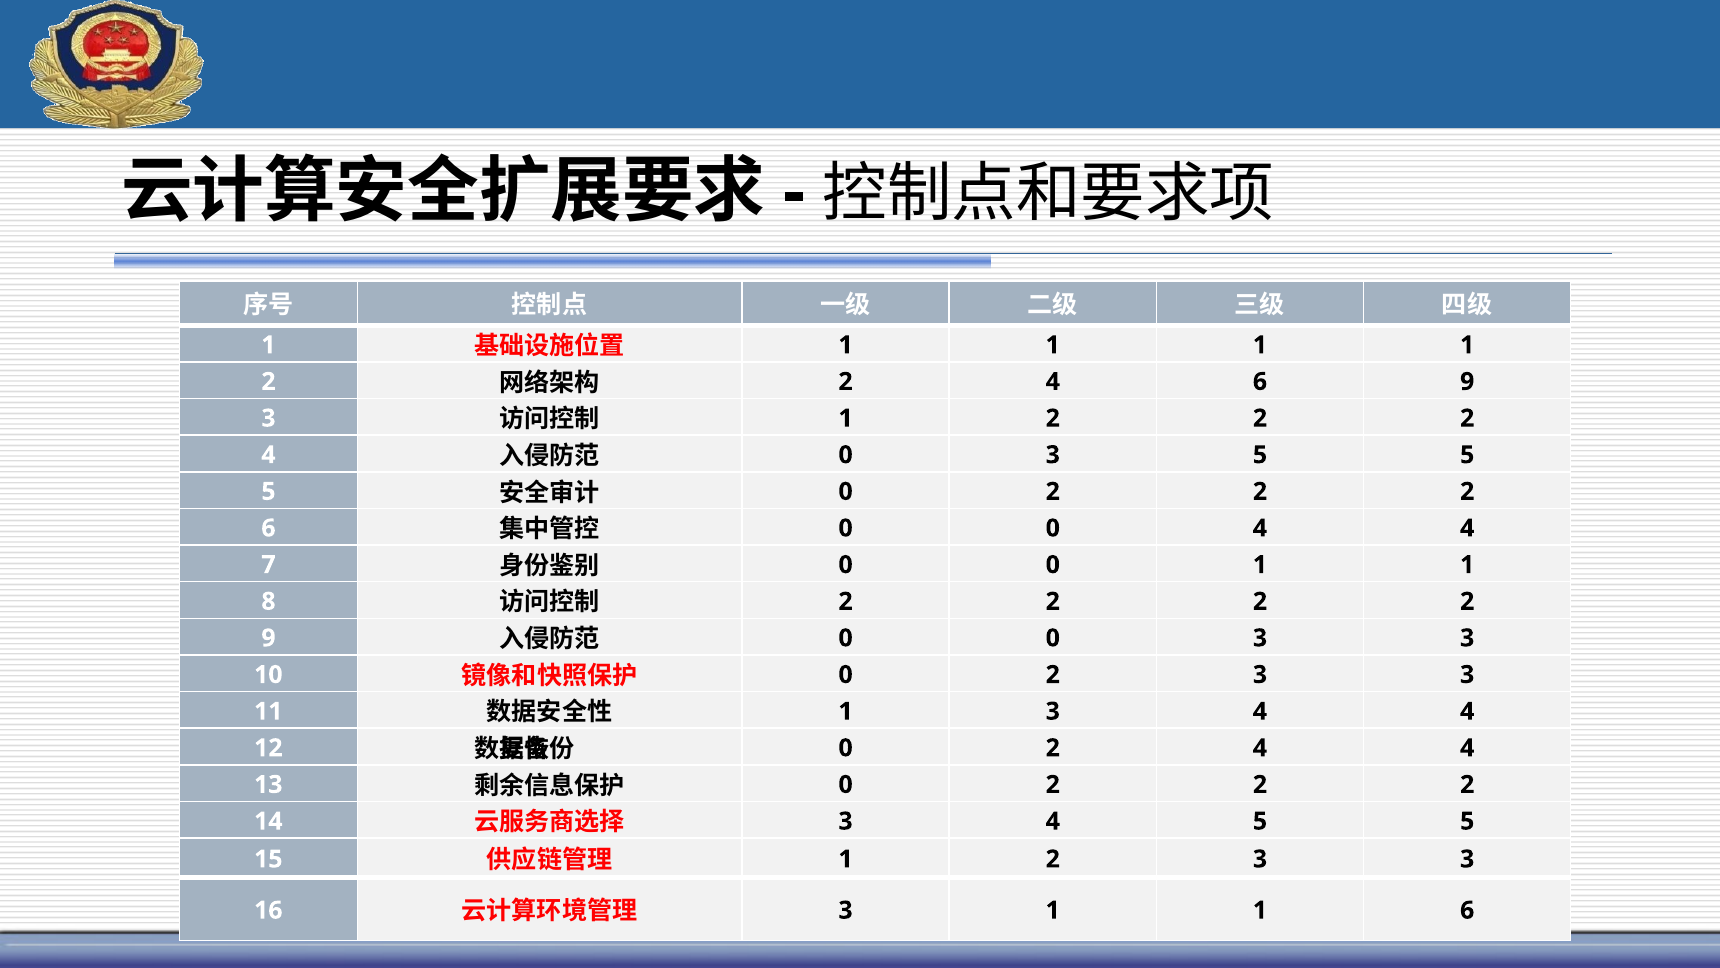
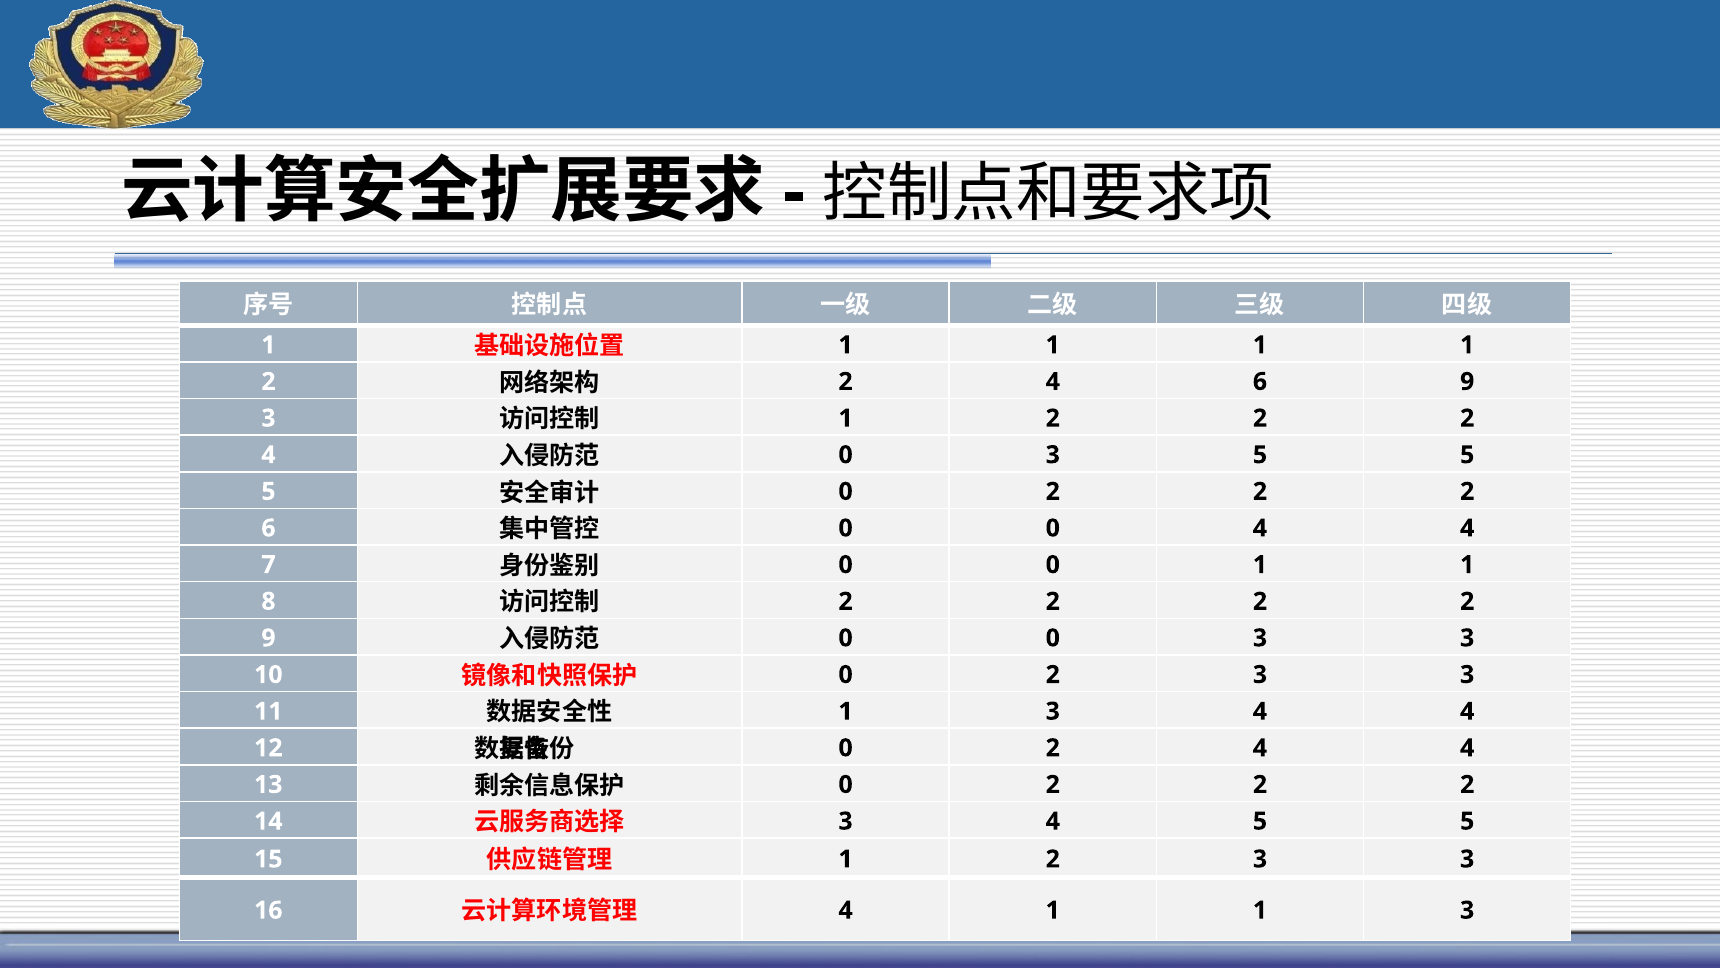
3 at (846, 910): 3 -> 4
1 1 6: 6 -> 3
